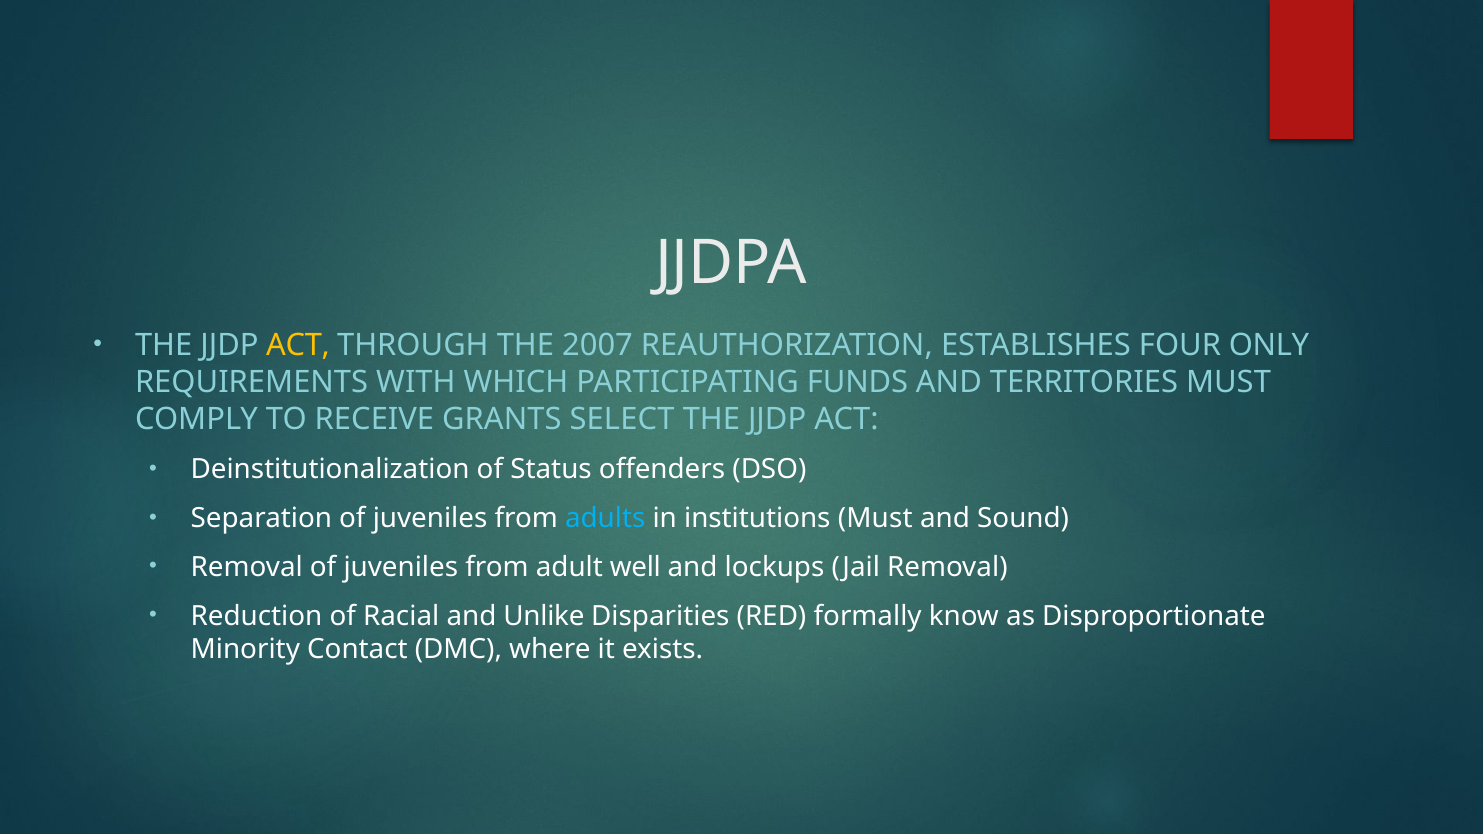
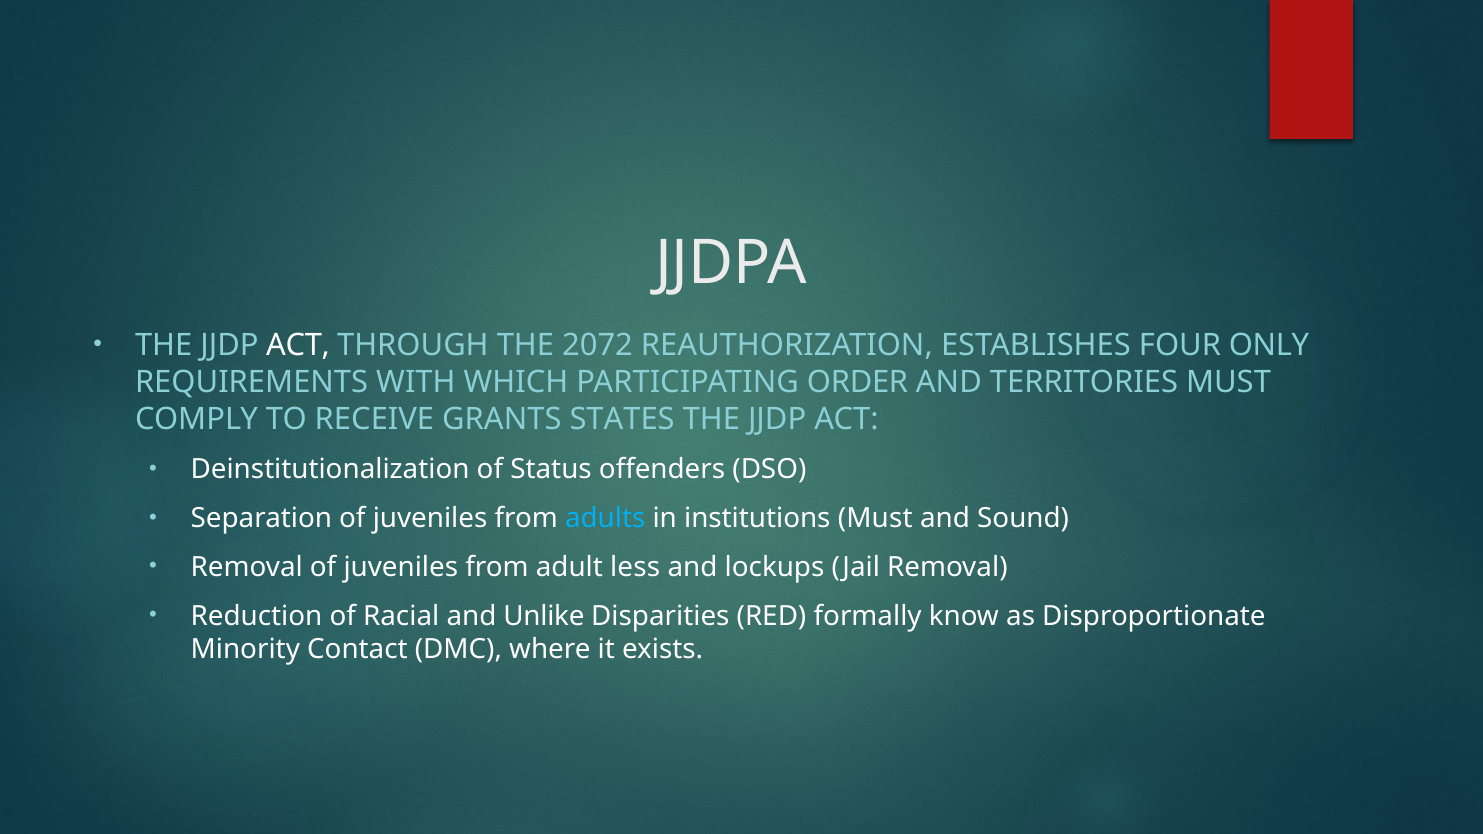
ACT at (298, 345) colour: yellow -> white
2007: 2007 -> 2072
FUNDS: FUNDS -> ORDER
SELECT: SELECT -> STATES
well: well -> less
